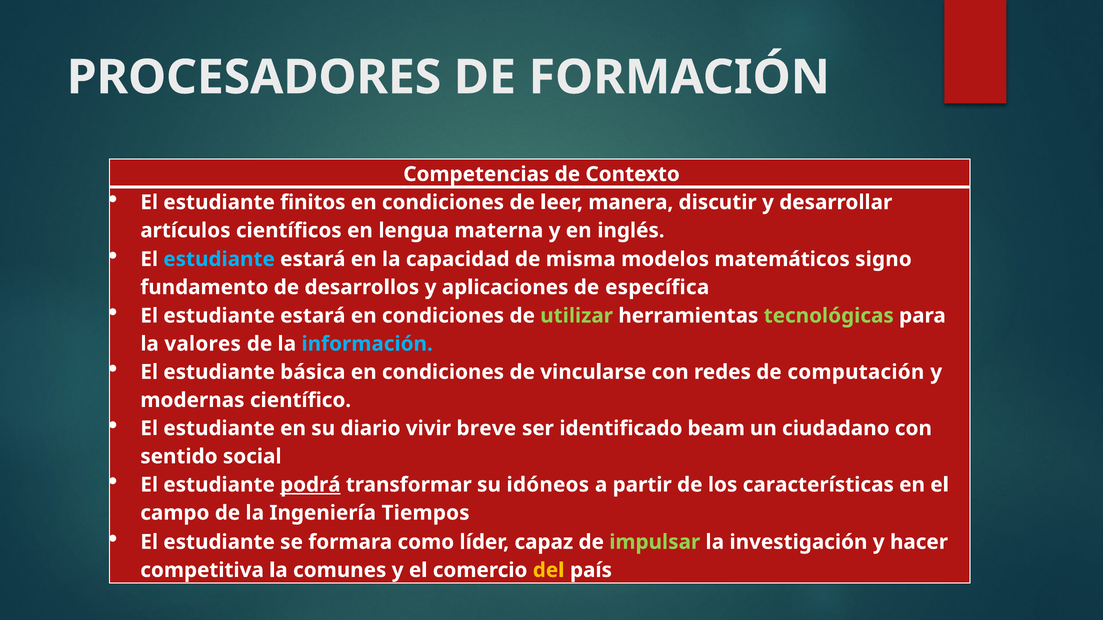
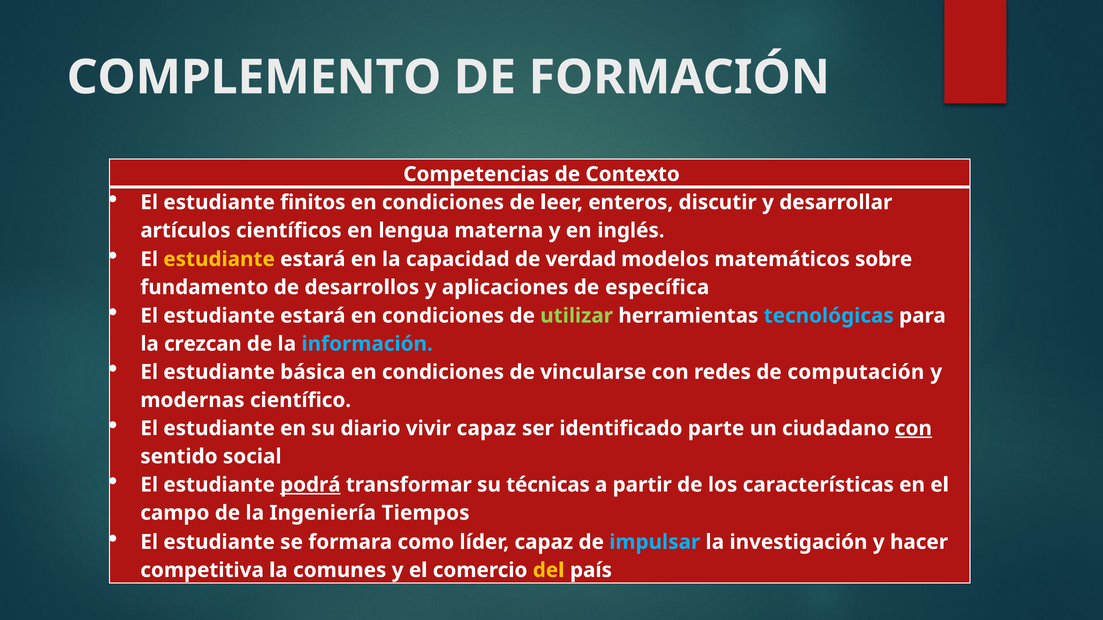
PROCESADORES: PROCESADORES -> COMPLEMENTO
manera: manera -> enteros
estudiante at (219, 259) colour: light blue -> yellow
misma: misma -> verdad
signo: signo -> sobre
tecnológicas colour: light green -> light blue
valores: valores -> crezcan
vivir breve: breve -> capaz
beam: beam -> parte
con at (913, 429) underline: none -> present
idóneos: idóneos -> técnicas
impulsar colour: light green -> light blue
